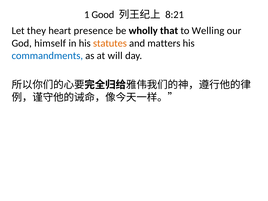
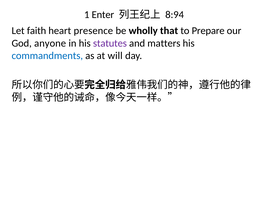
Good: Good -> Enter
8:21: 8:21 -> 8:94
they: they -> faith
Welling: Welling -> Prepare
himself: himself -> anyone
statutes colour: orange -> purple
